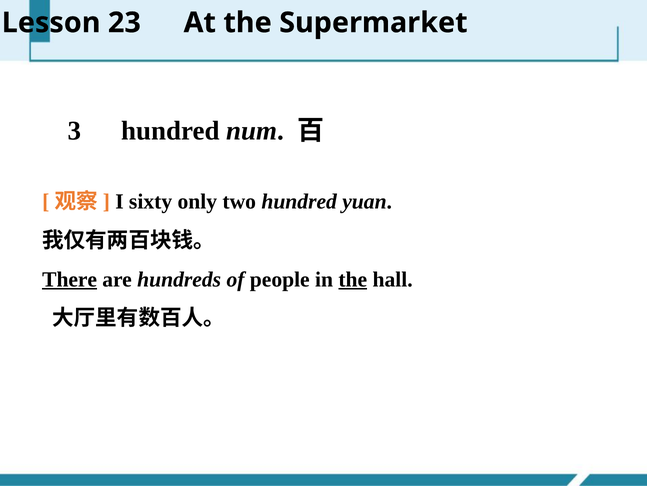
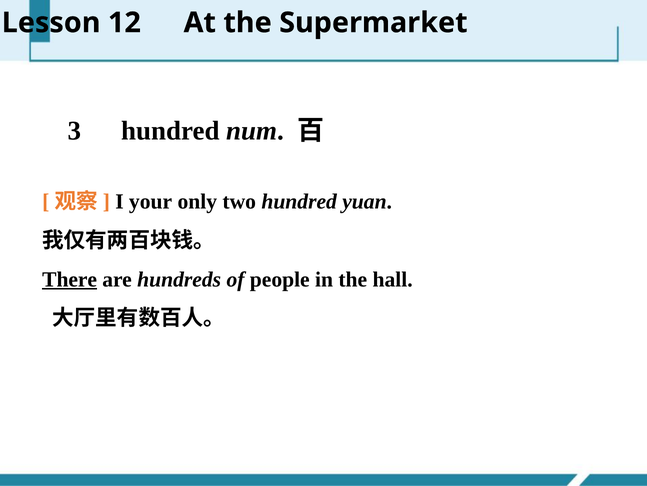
23: 23 -> 12
sixty: sixty -> your
the at (353, 279) underline: present -> none
